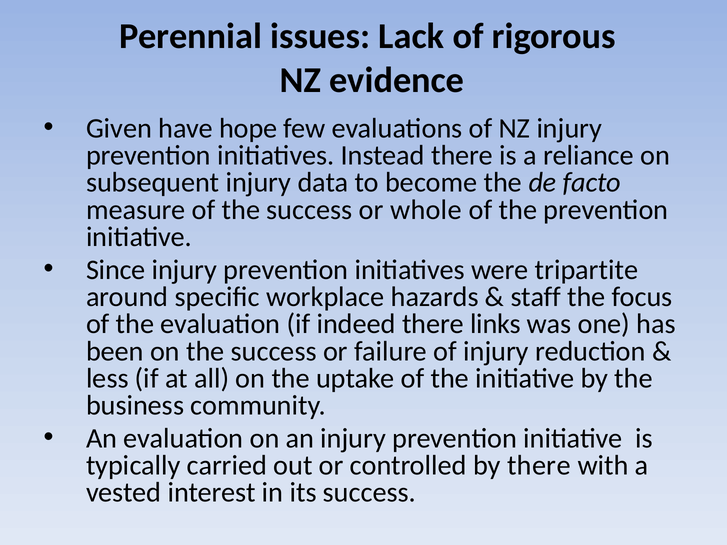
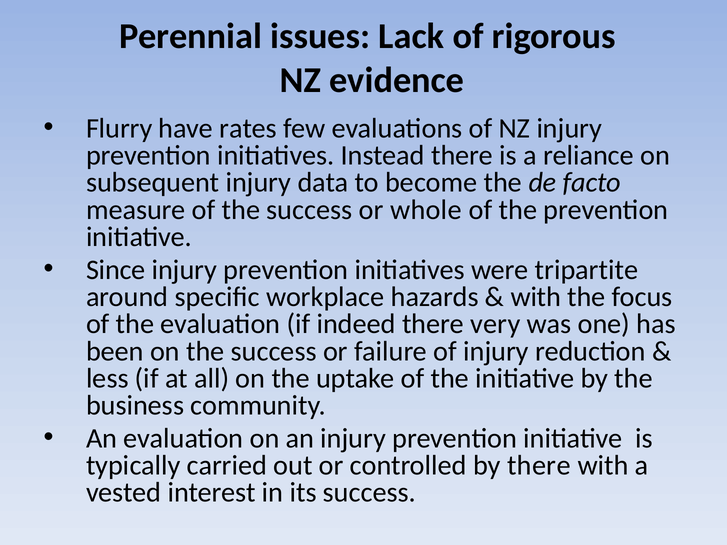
Given: Given -> Flurry
hope: hope -> rates
staff at (536, 297): staff -> with
links: links -> very
